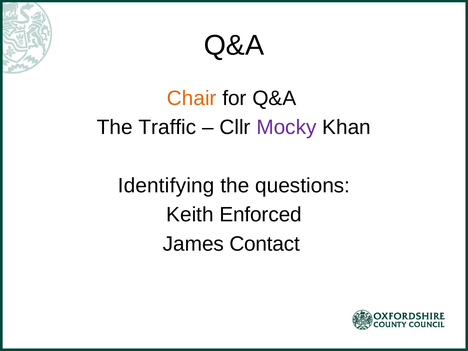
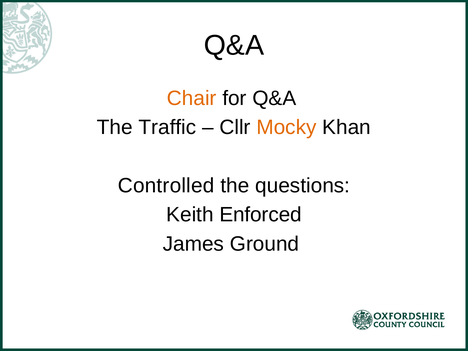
Mocky colour: purple -> orange
Identifying: Identifying -> Controlled
Contact: Contact -> Ground
